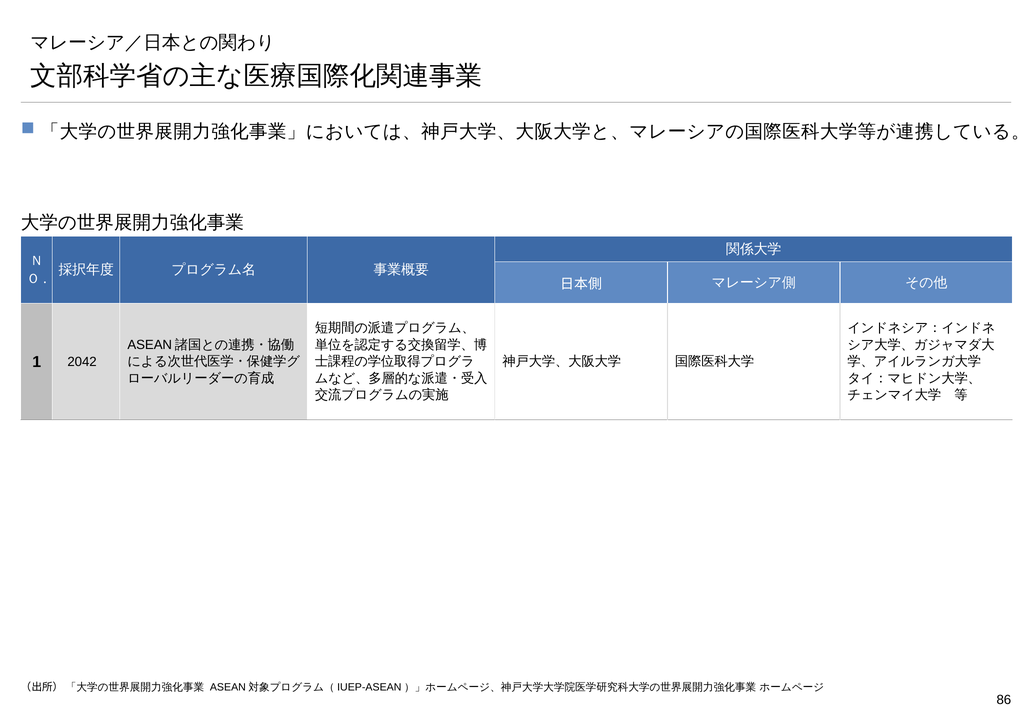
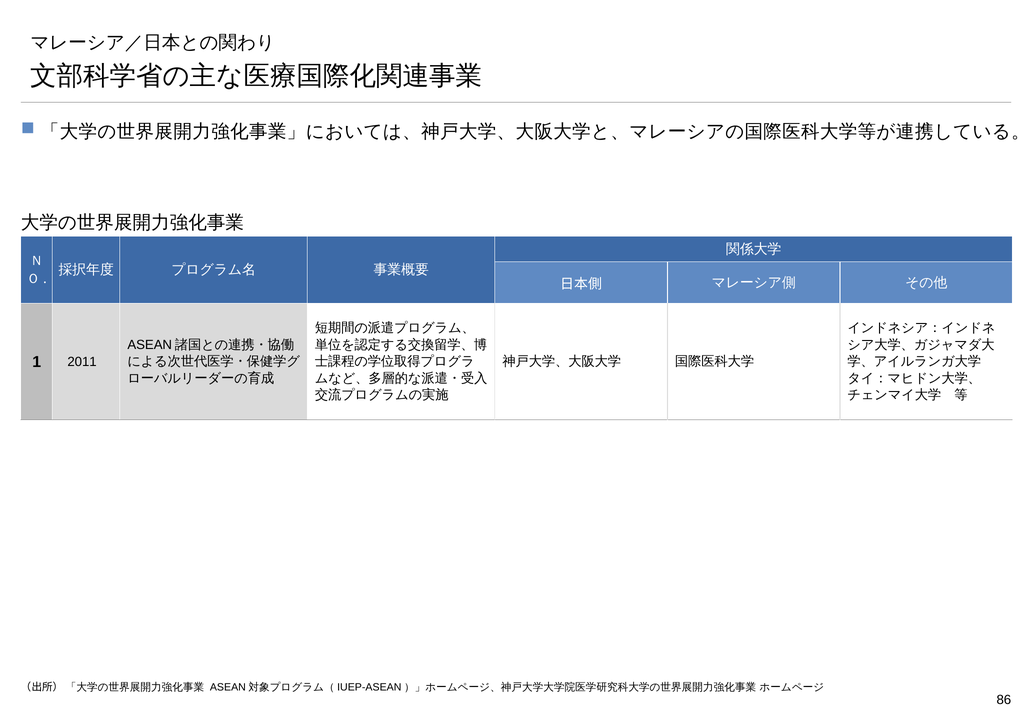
2042: 2042 -> 2011
